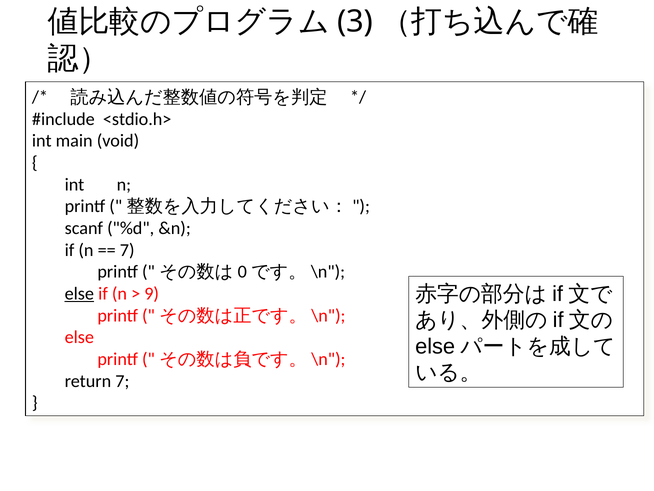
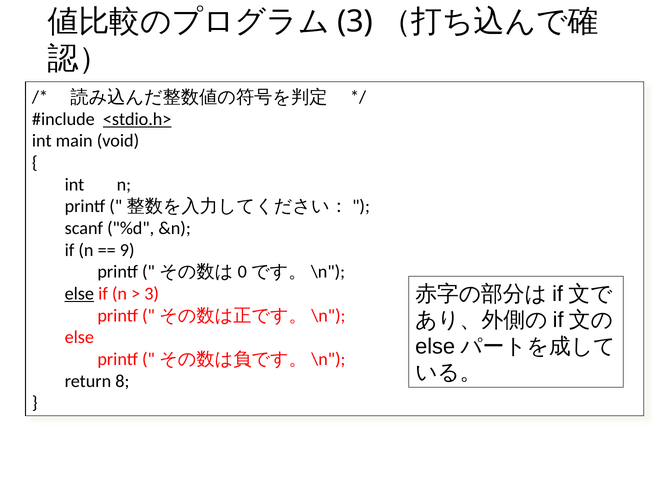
<stdio.h> underline: none -> present
7 at (127, 250): 7 -> 9
9 at (152, 293): 9 -> 3
return 7: 7 -> 8
